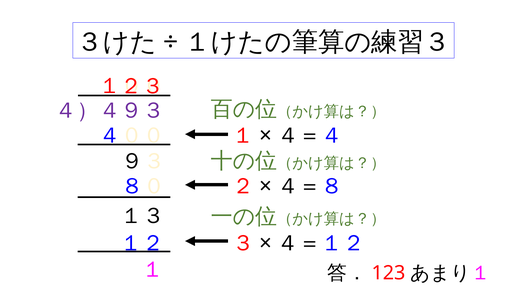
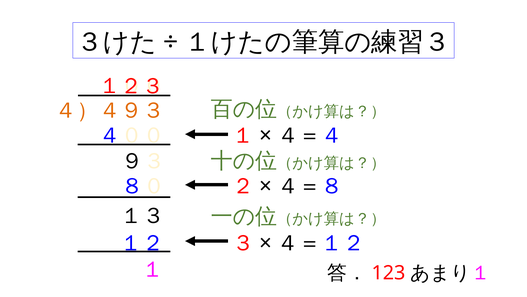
４）４９３ colour: purple -> orange
